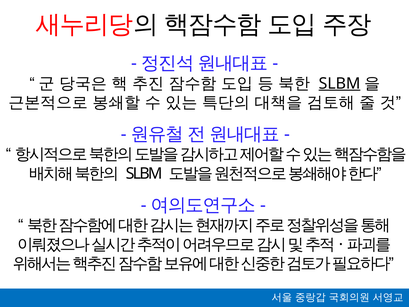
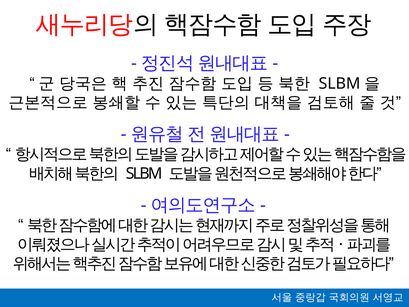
SLBM at (340, 83) underline: present -> none
